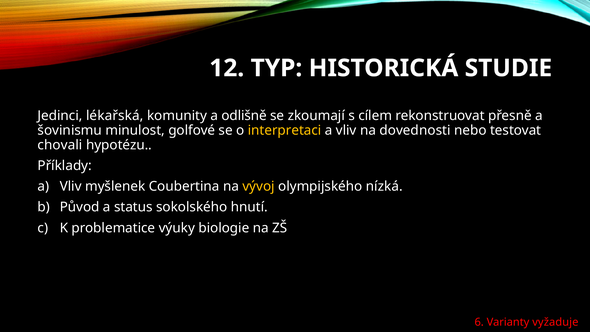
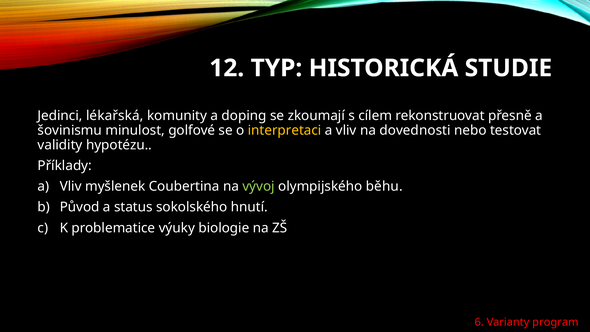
odlišně: odlišně -> doping
chovali: chovali -> validity
vývoj colour: yellow -> light green
nízká: nízká -> běhu
vyžaduje: vyžaduje -> program
